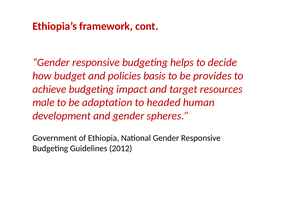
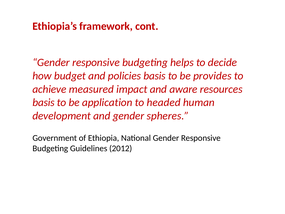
achieve budgeting: budgeting -> measured
target: target -> aware
male at (43, 102): male -> basis
adaptation: adaptation -> application
